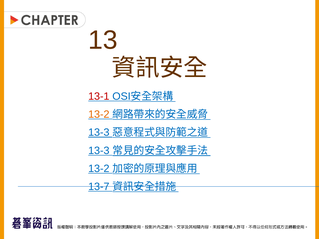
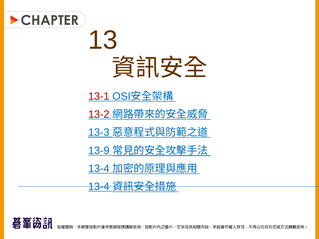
13-2 at (99, 115) colour: orange -> red
13-3 at (99, 151): 13-3 -> 13-9
13-2 at (99, 169): 13-2 -> 13-4
13-7 at (99, 187): 13-7 -> 13-4
